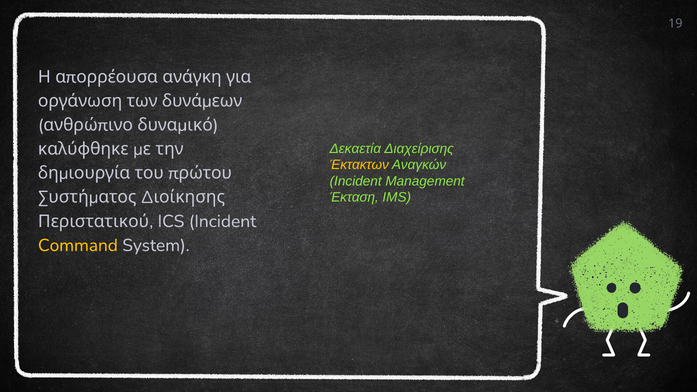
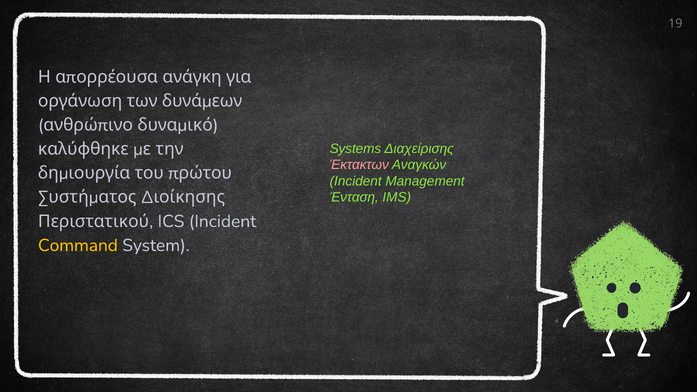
Δεκαετία: Δεκαετία -> Systems
Έκτακτων colour: yellow -> pink
Έκταση: Έκταση -> Ένταση
